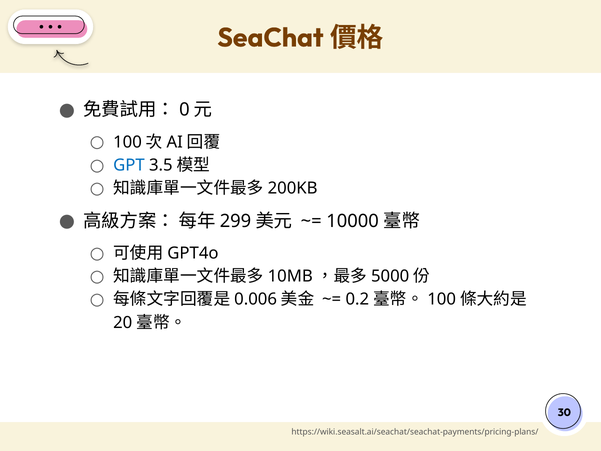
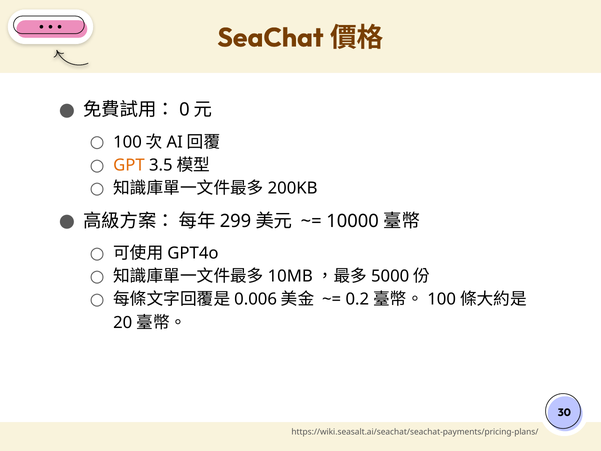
GPT colour: blue -> orange
